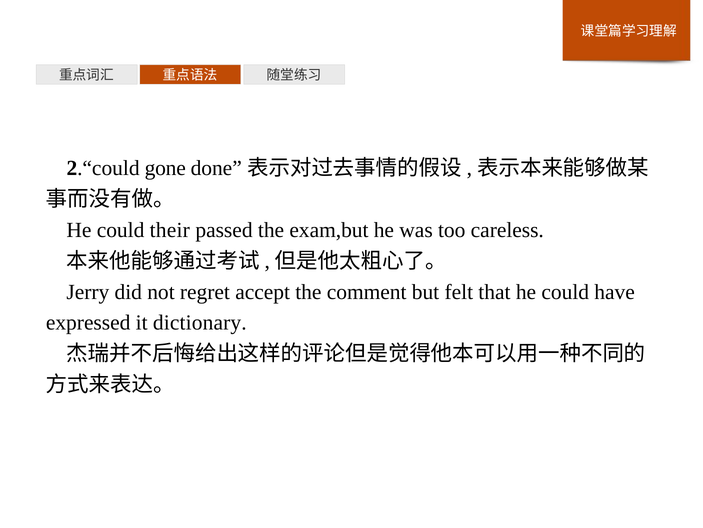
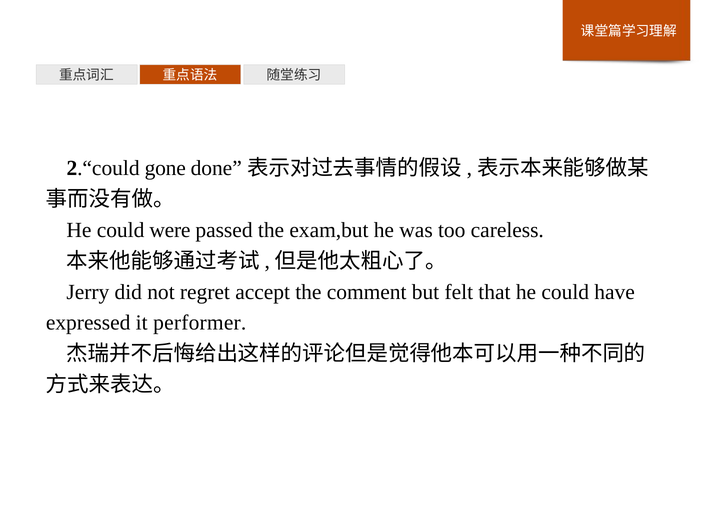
their: their -> were
dictionary: dictionary -> performer
